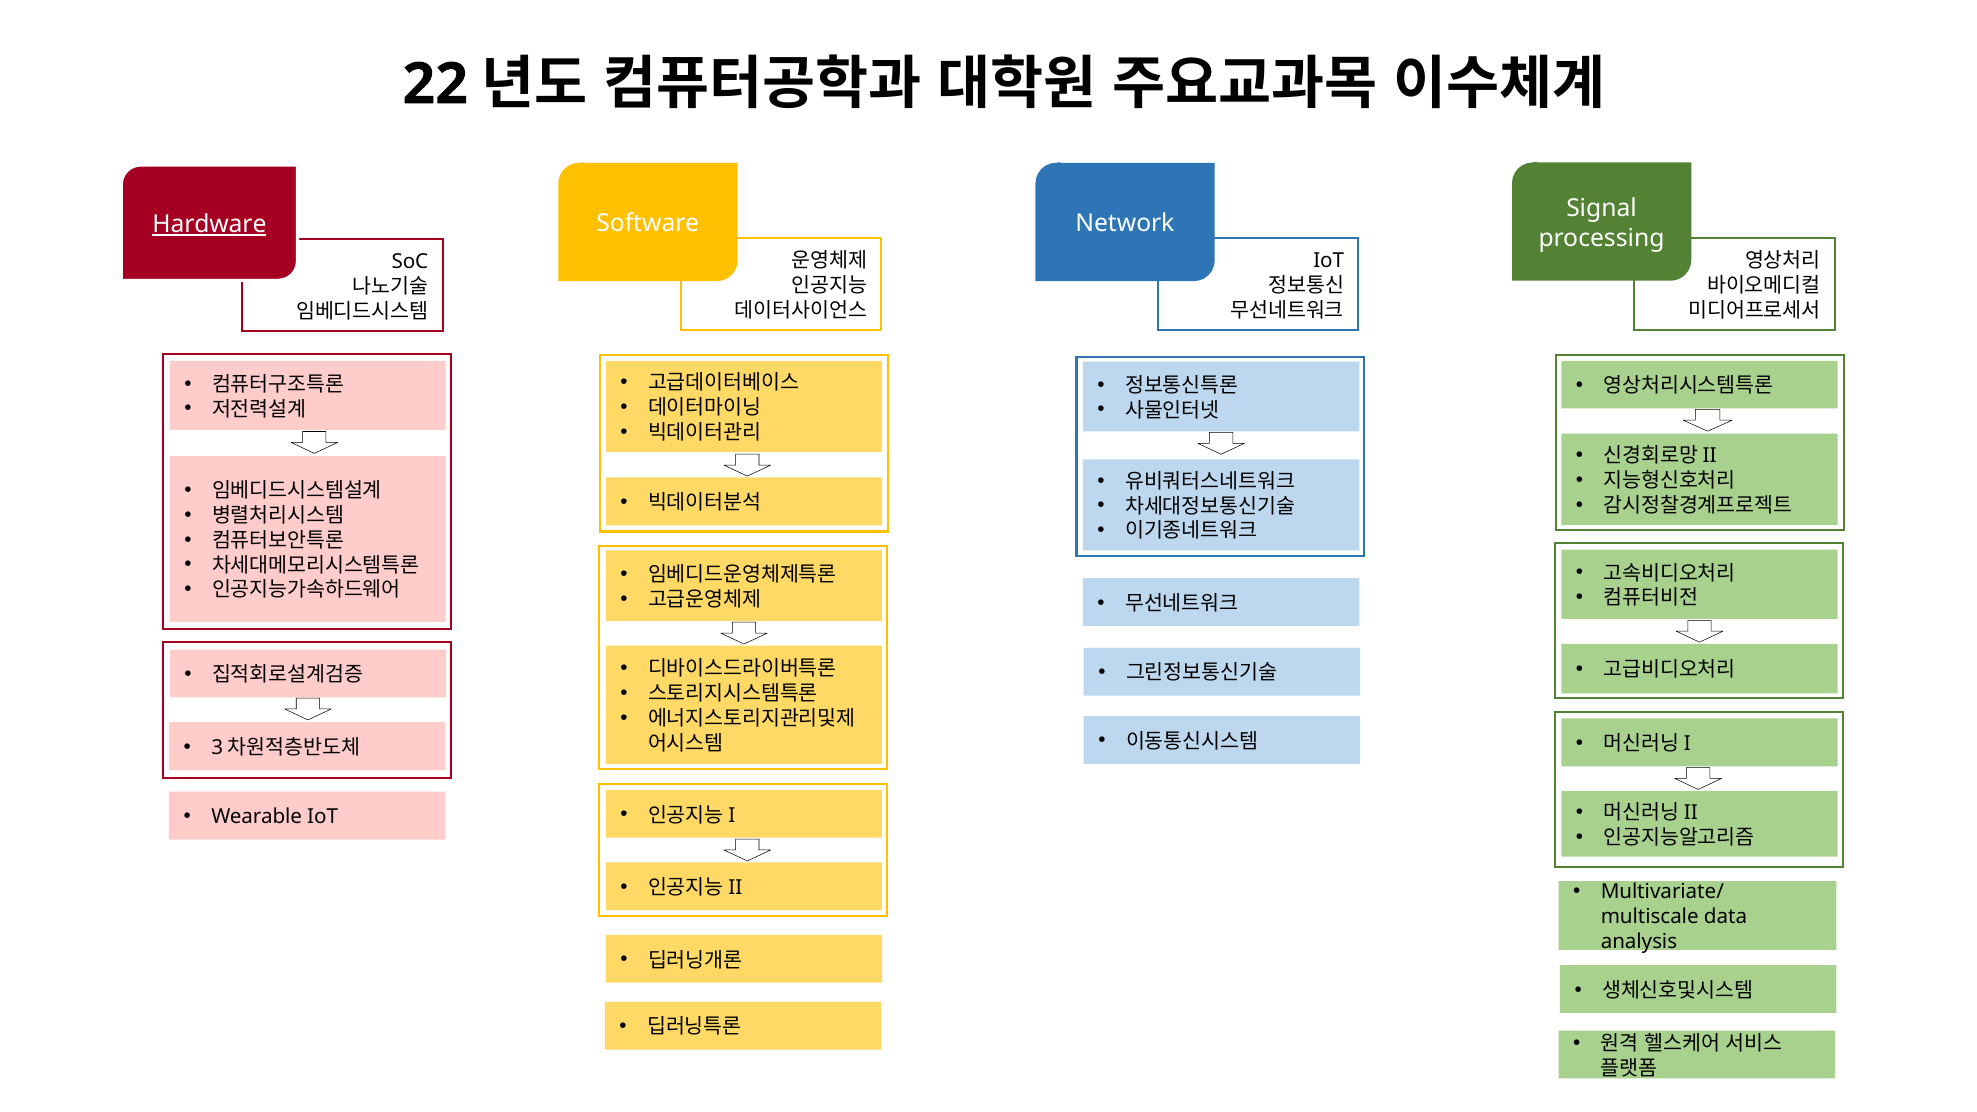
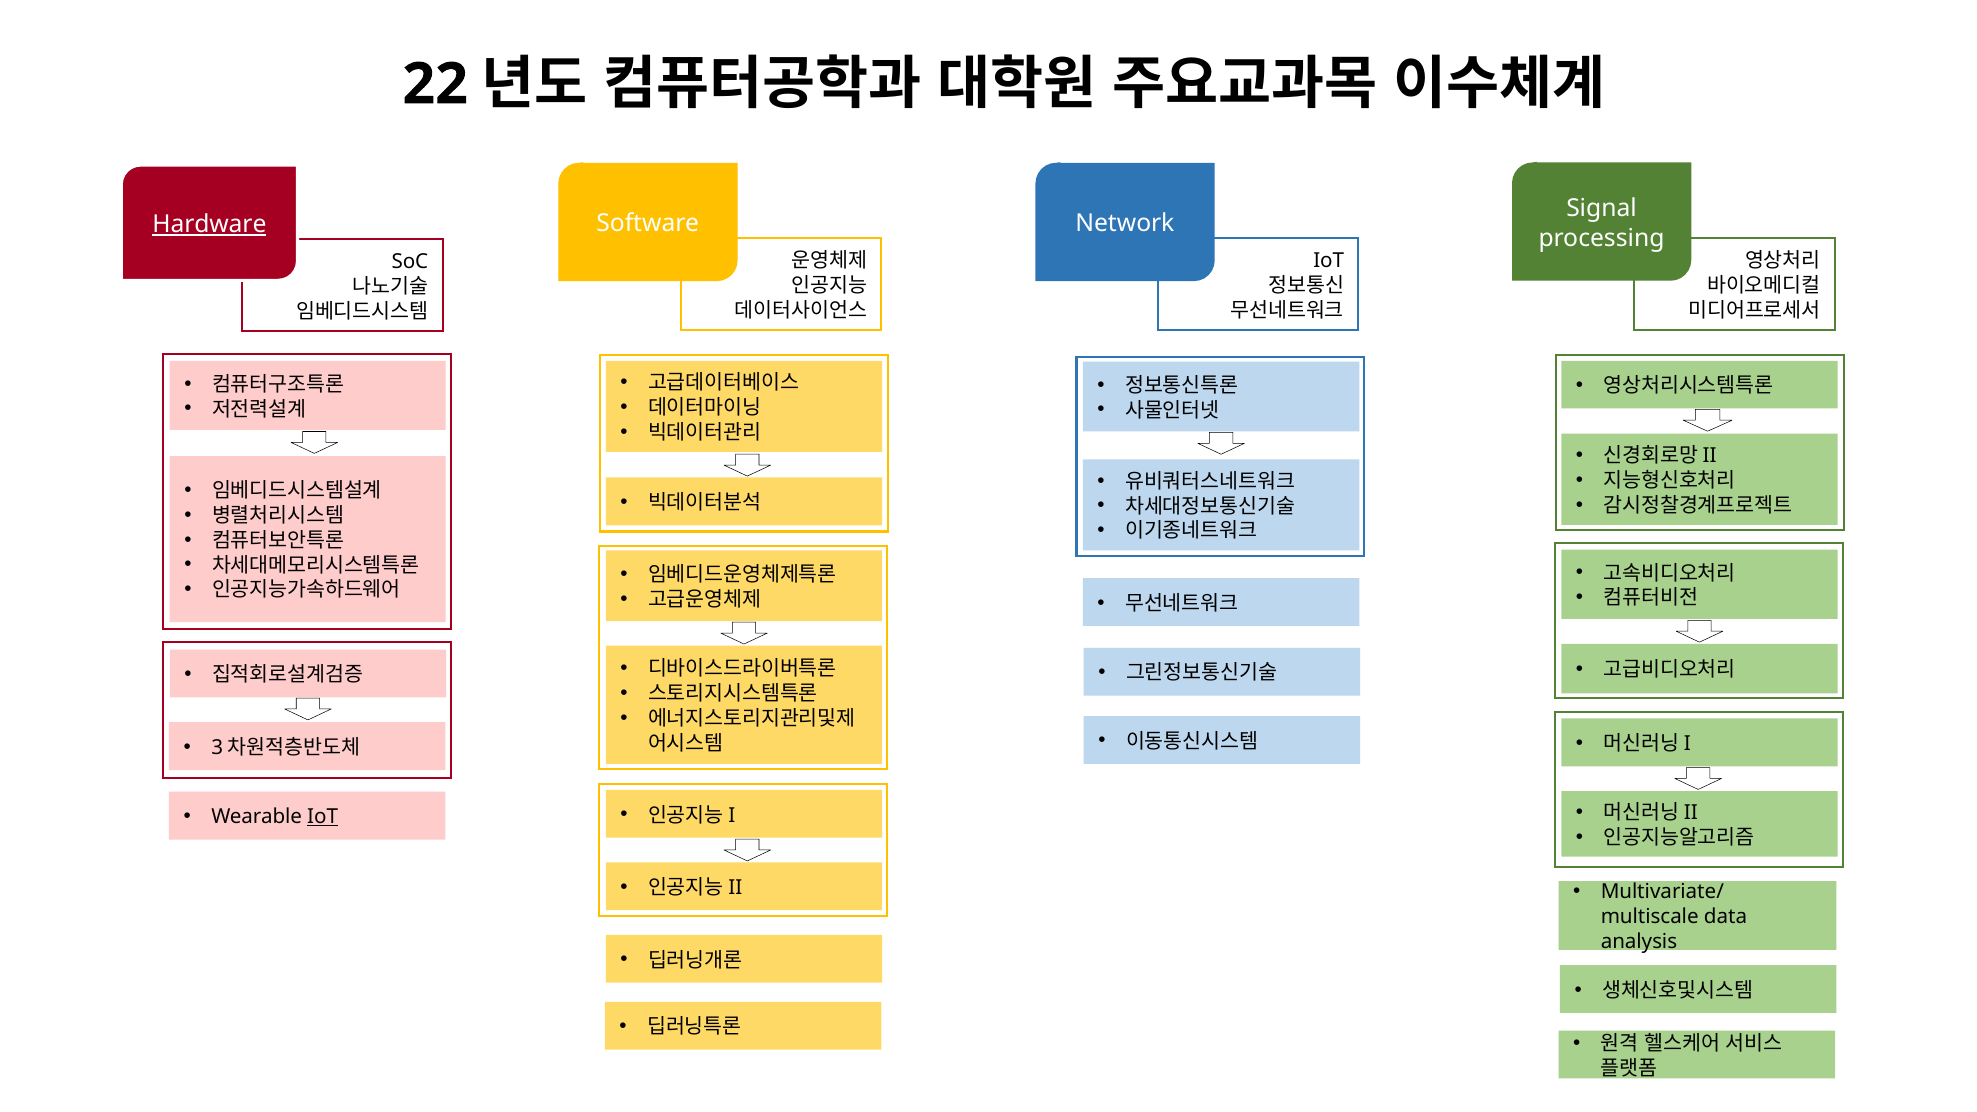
IoT at (323, 817) underline: none -> present
